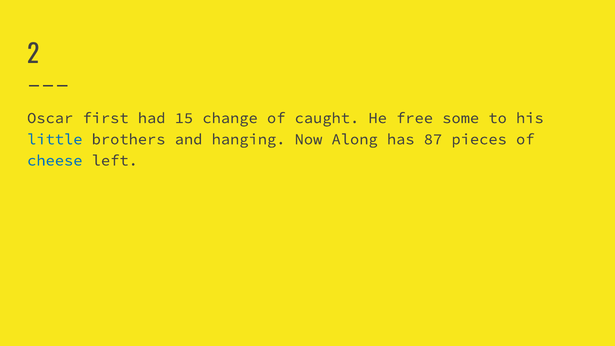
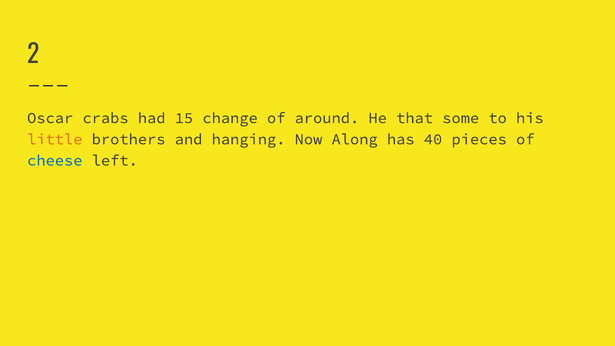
first: first -> crabs
caught: caught -> around
free: free -> that
little colour: blue -> orange
87: 87 -> 40
